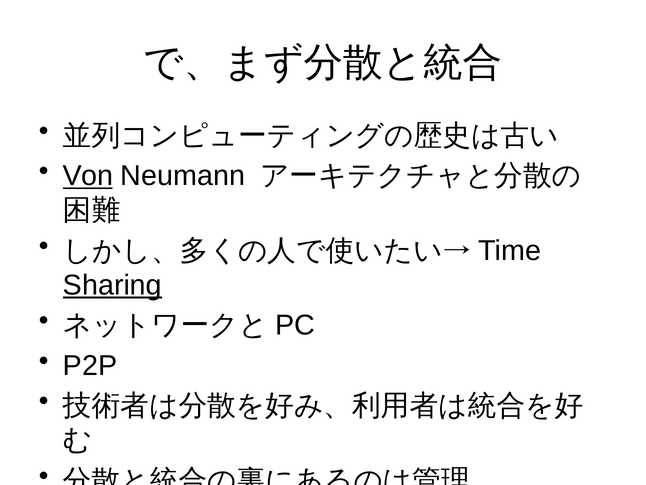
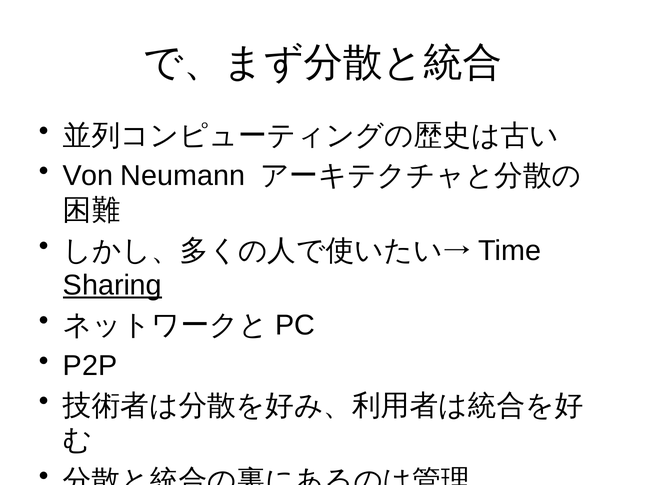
Von underline: present -> none
